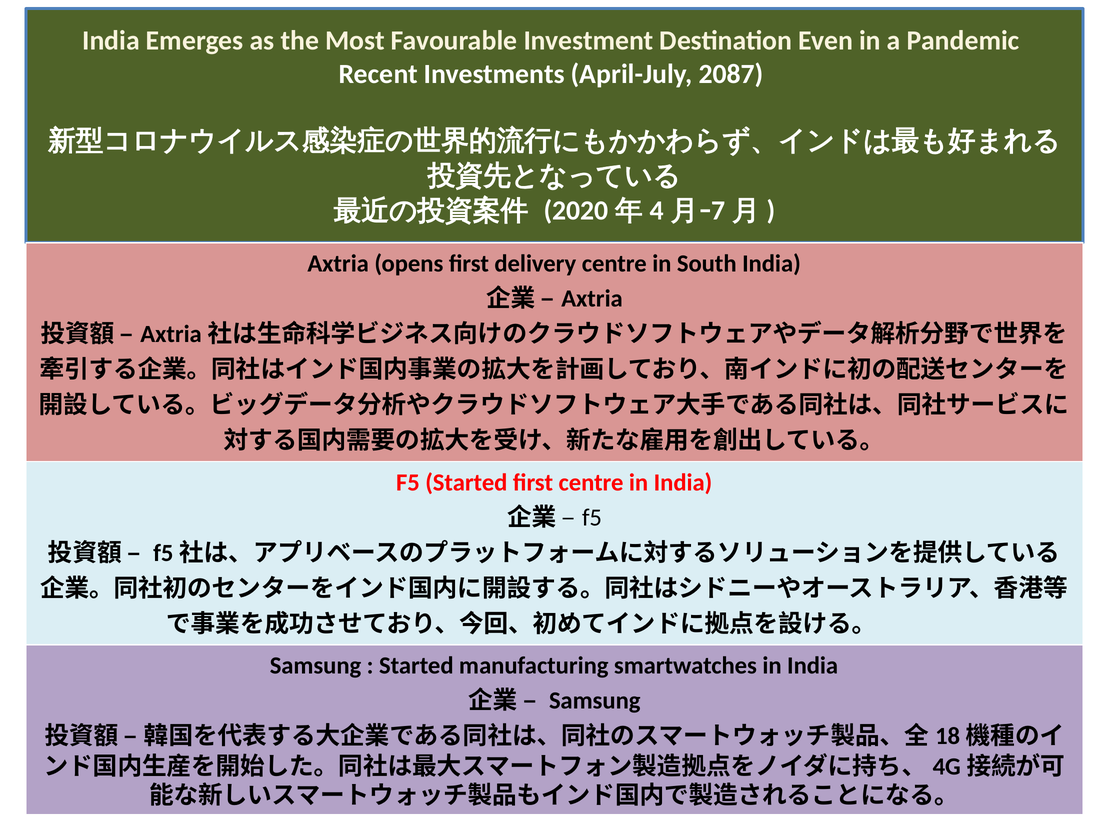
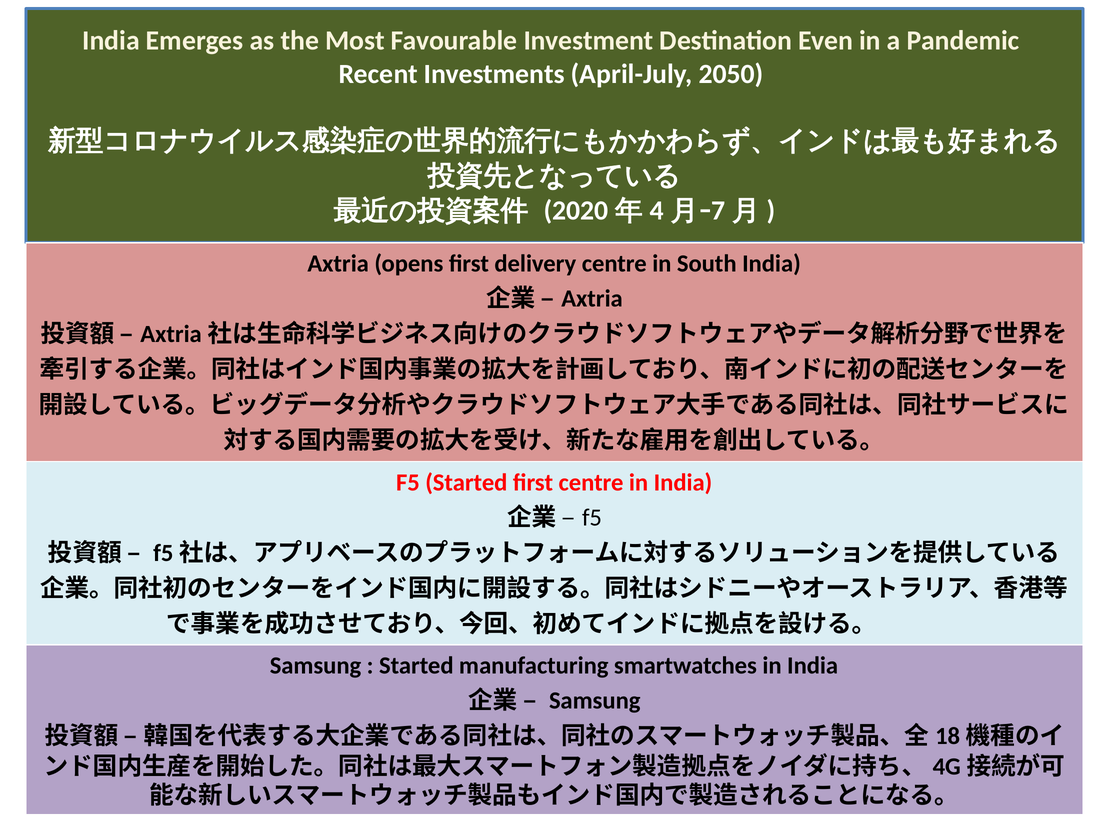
2087: 2087 -> 2050
